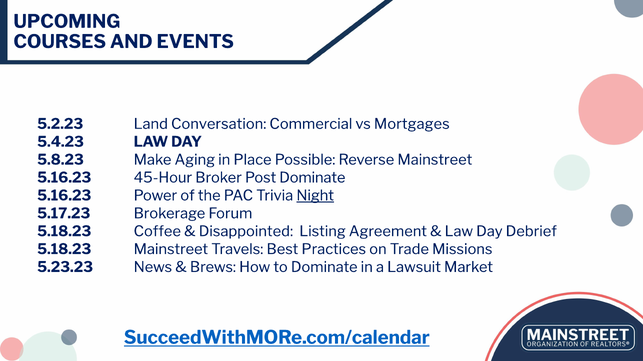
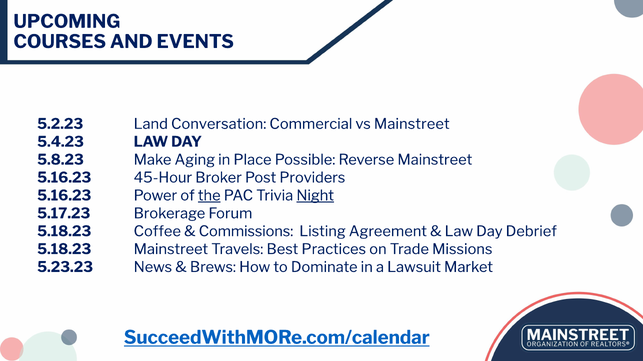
vs Mortgages: Mortgages -> Mainstreet
Post Dominate: Dominate -> Providers
the underline: none -> present
Disappointed: Disappointed -> Commissions
